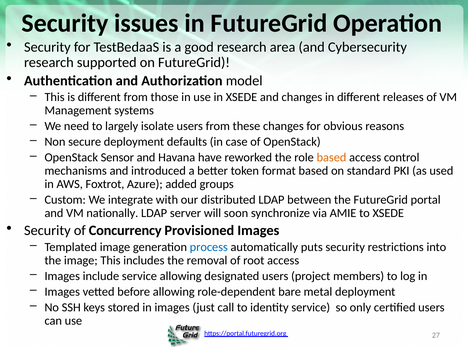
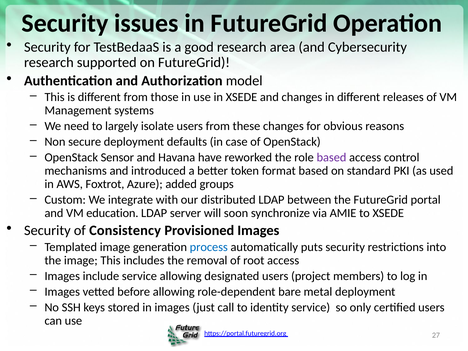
based at (331, 157) colour: orange -> purple
nationally: nationally -> education
Concurrency: Concurrency -> Consistency
